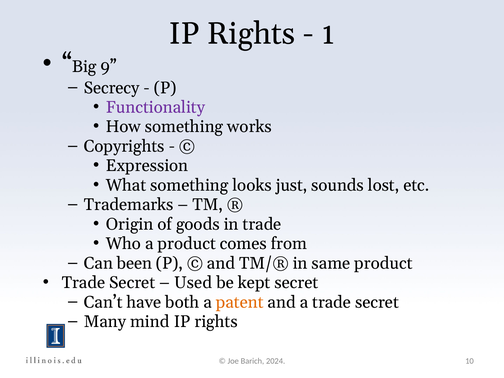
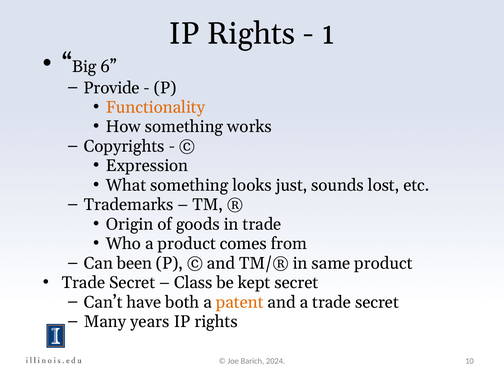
9: 9 -> 6
Secrecy: Secrecy -> Provide
Functionality colour: purple -> orange
Used: Used -> Class
mind: mind -> years
